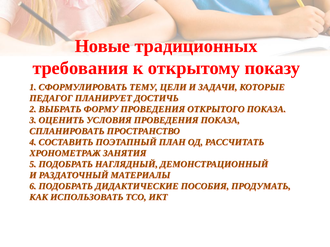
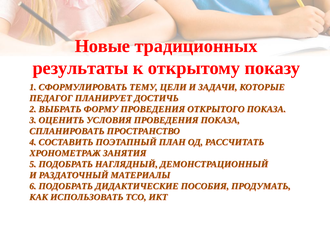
требования: требования -> результаты
